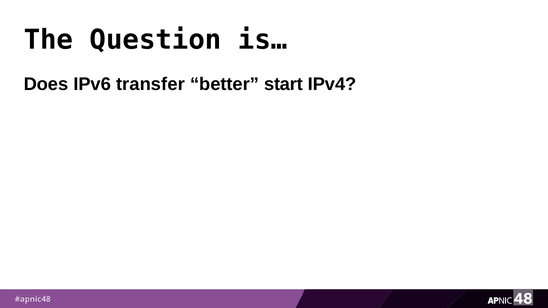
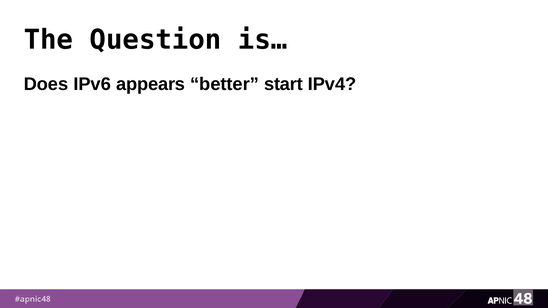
transfer: transfer -> appears
